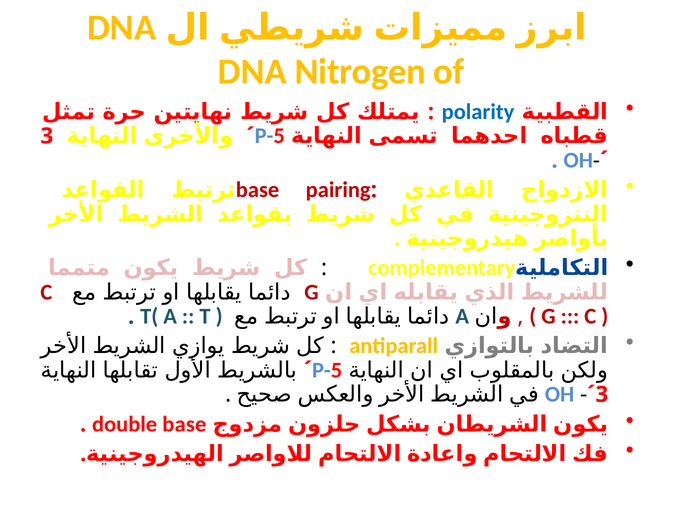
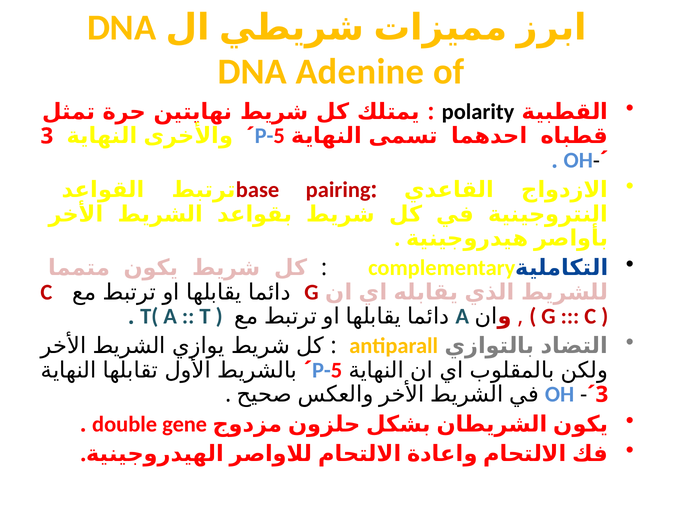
Nitrogen: Nitrogen -> Adenine
polarity colour: blue -> black
double base: base -> gene
